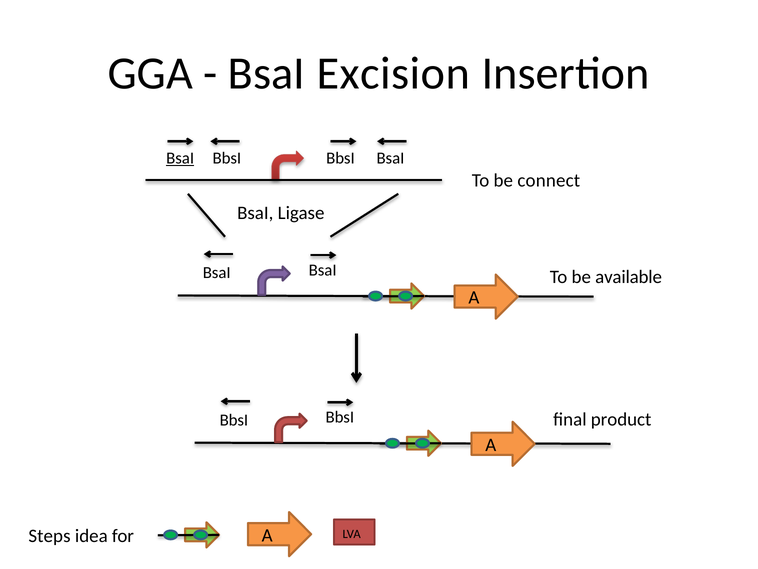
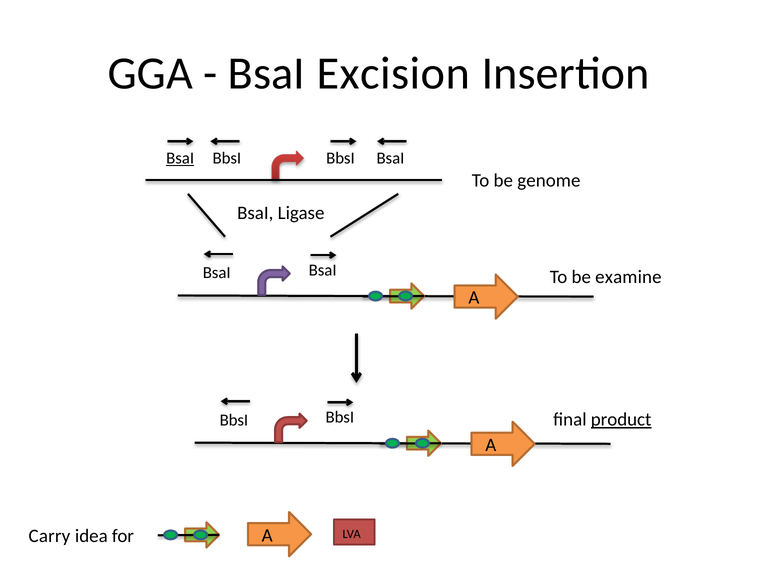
connect: connect -> genome
available: available -> examine
product underline: none -> present
Steps: Steps -> Carry
